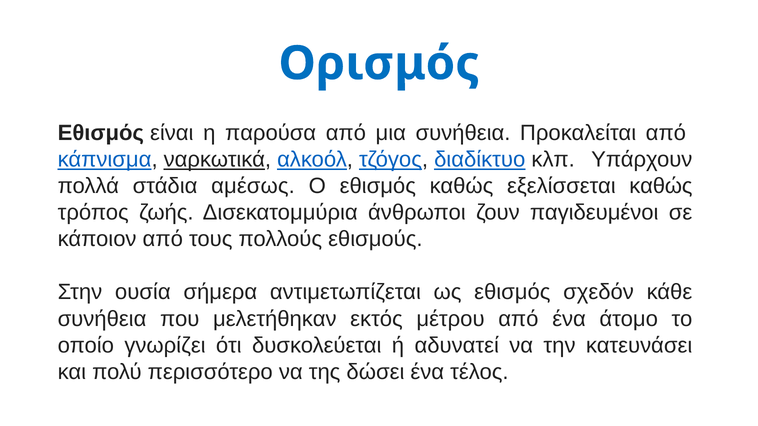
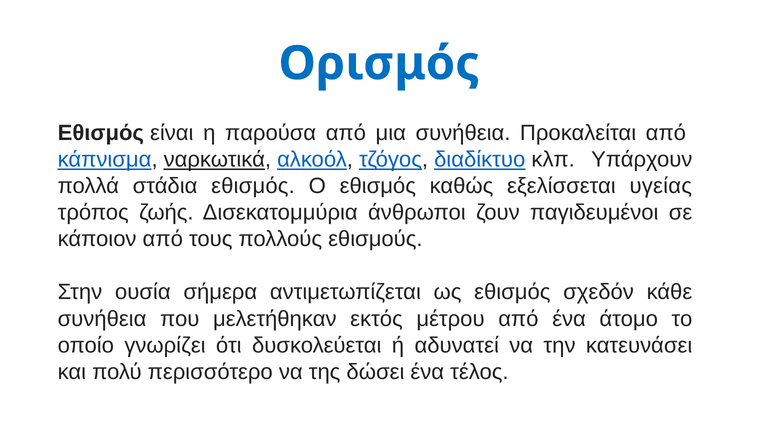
στάδια αμέσως: αμέσως -> εθισμός
εξελίσσεται καθώς: καθώς -> υγείας
